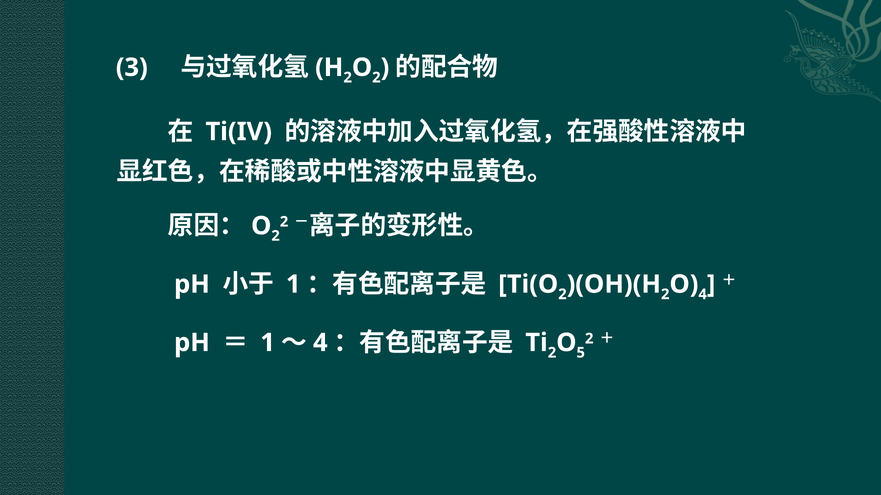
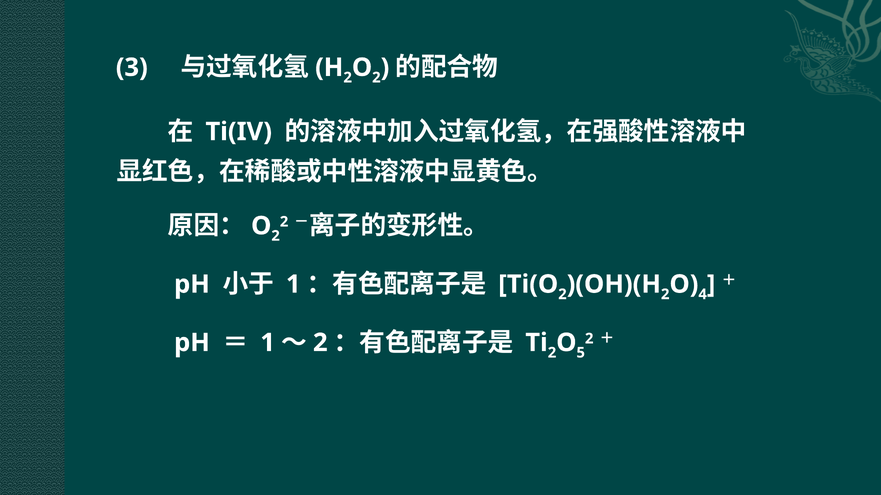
4 at (320, 343): 4 -> 2
